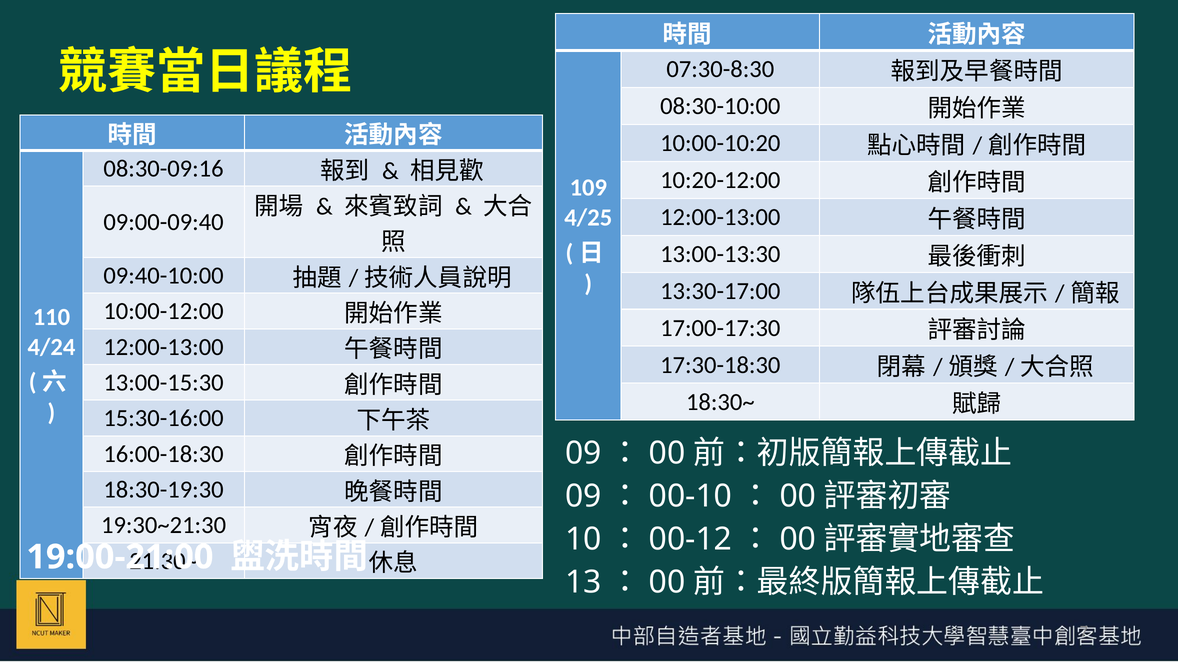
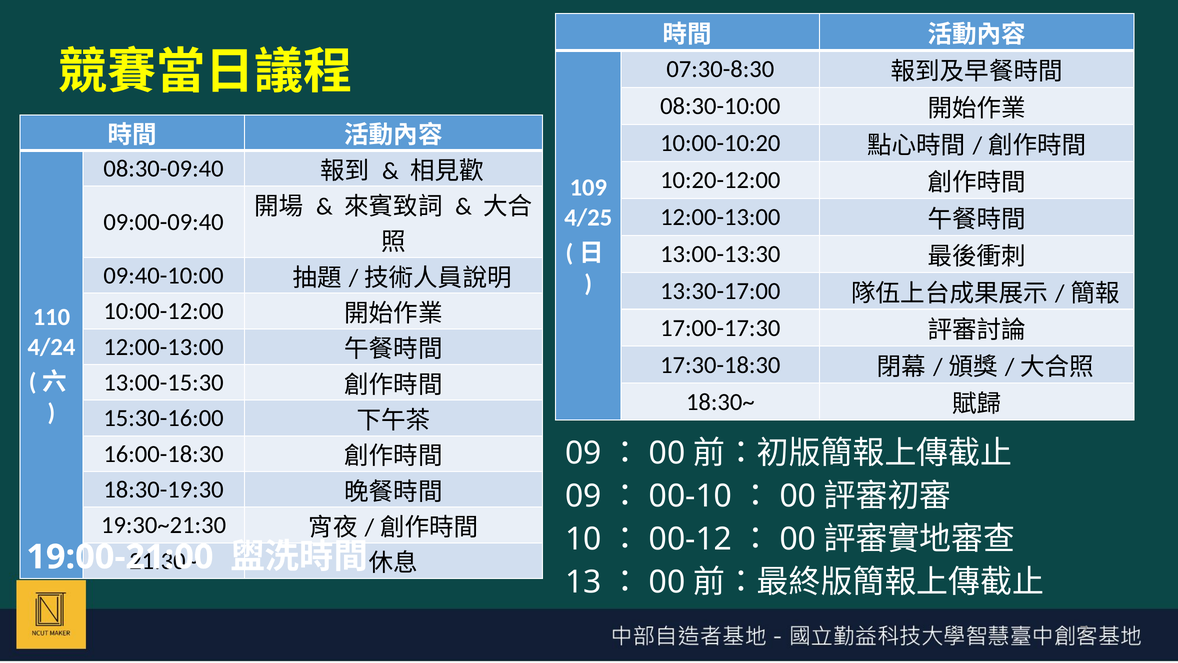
08:30-09:16: 08:30-09:16 -> 08:30-09:40
